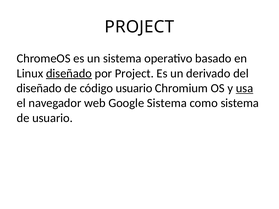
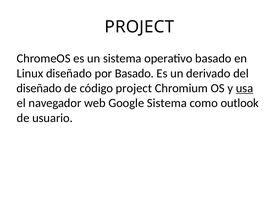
diseñado at (69, 73) underline: present -> none
por Project: Project -> Basado
código usuario: usuario -> project
como sistema: sistema -> outlook
